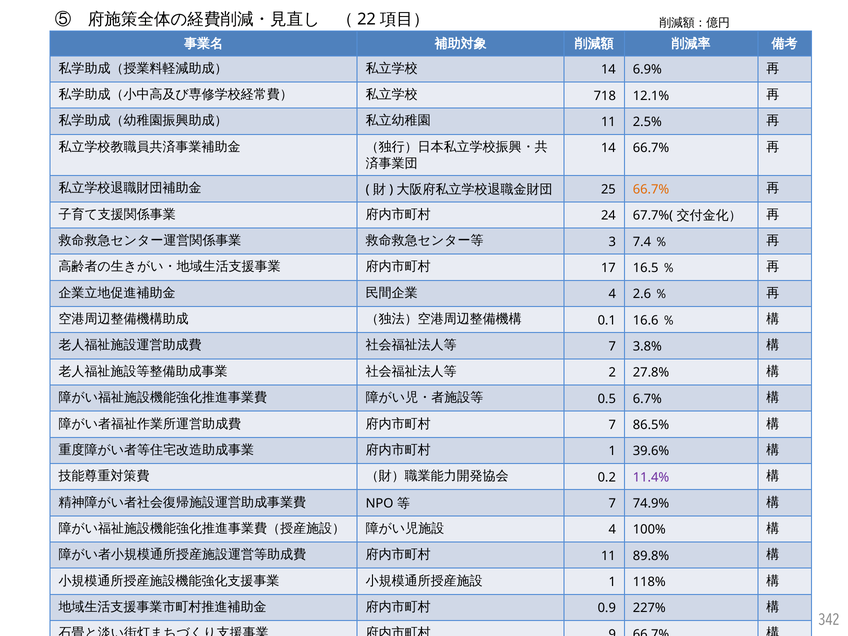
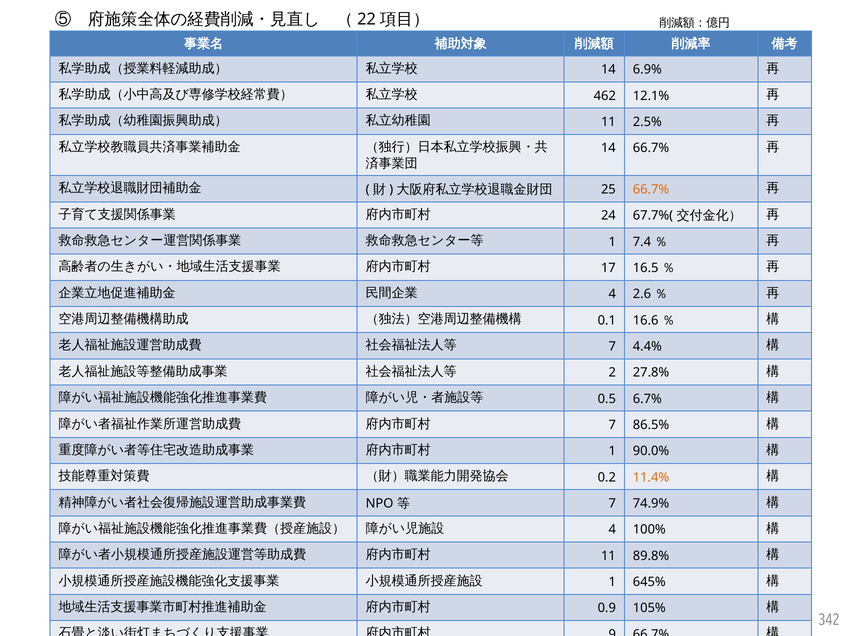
718: 718 -> 462
3 at (612, 242): 3 -> 1
3.8%: 3.8% -> 4.4%
39.6%: 39.6% -> 90.0%
11.4% colour: purple -> orange
118%: 118% -> 645%
227%: 227% -> 105%
